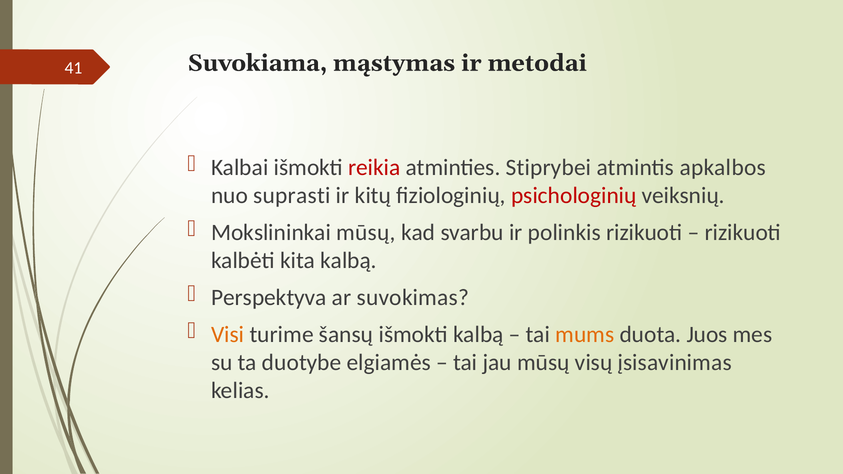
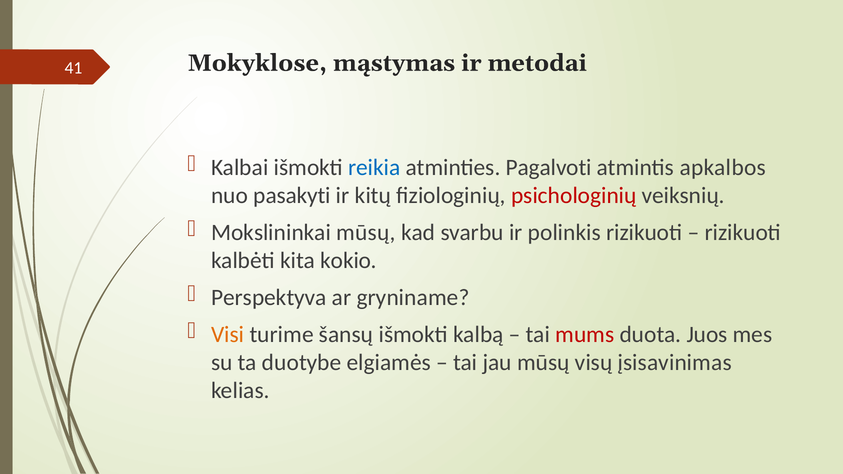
Suvokiama: Suvokiama -> Mokyklose
reikia colour: red -> blue
Stiprybei: Stiprybei -> Pagalvoti
suprasti: suprasti -> pasakyti
kita kalbą: kalbą -> kokio
suvokimas: suvokimas -> gryniname
mums colour: orange -> red
